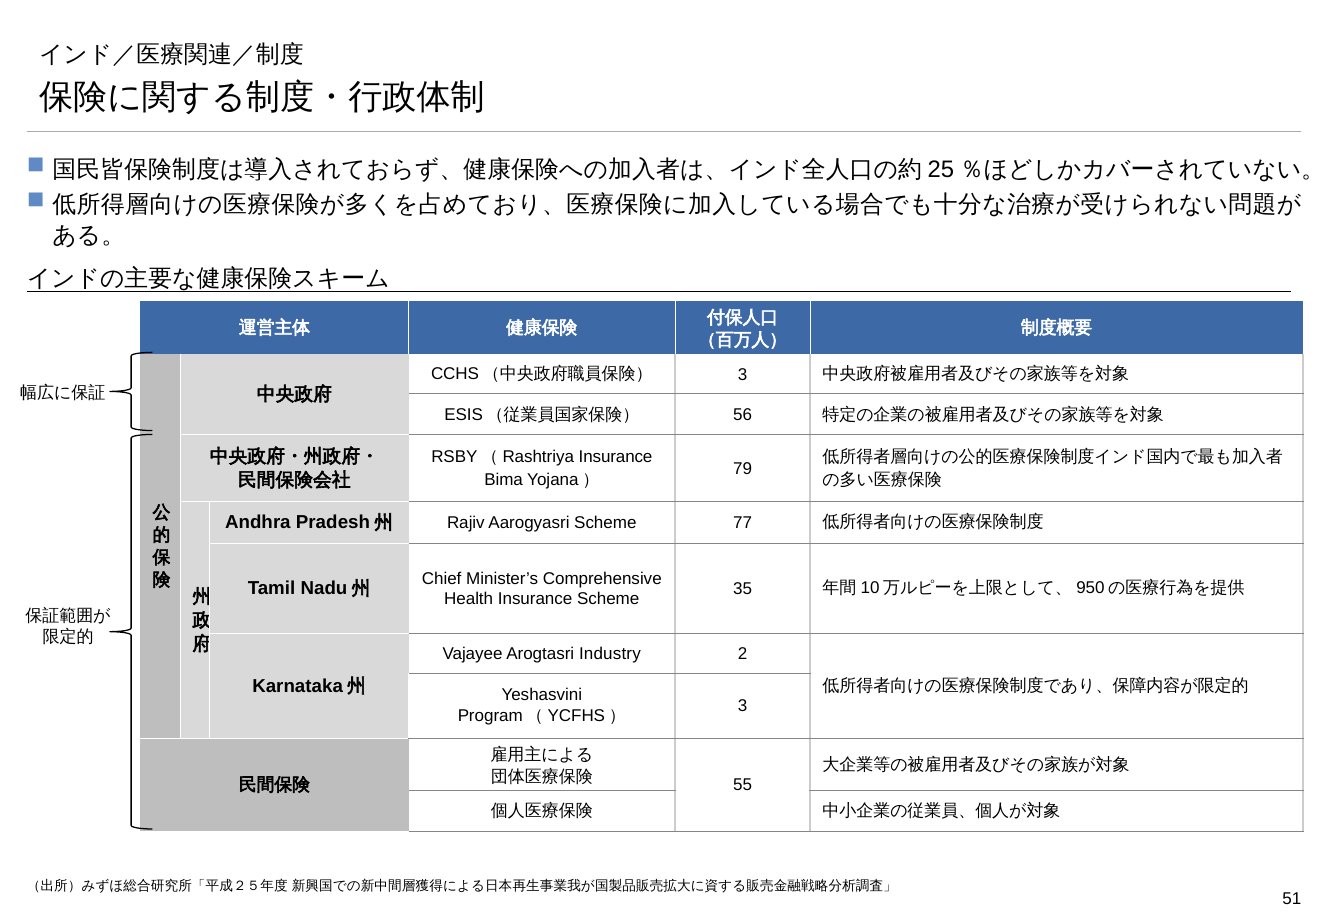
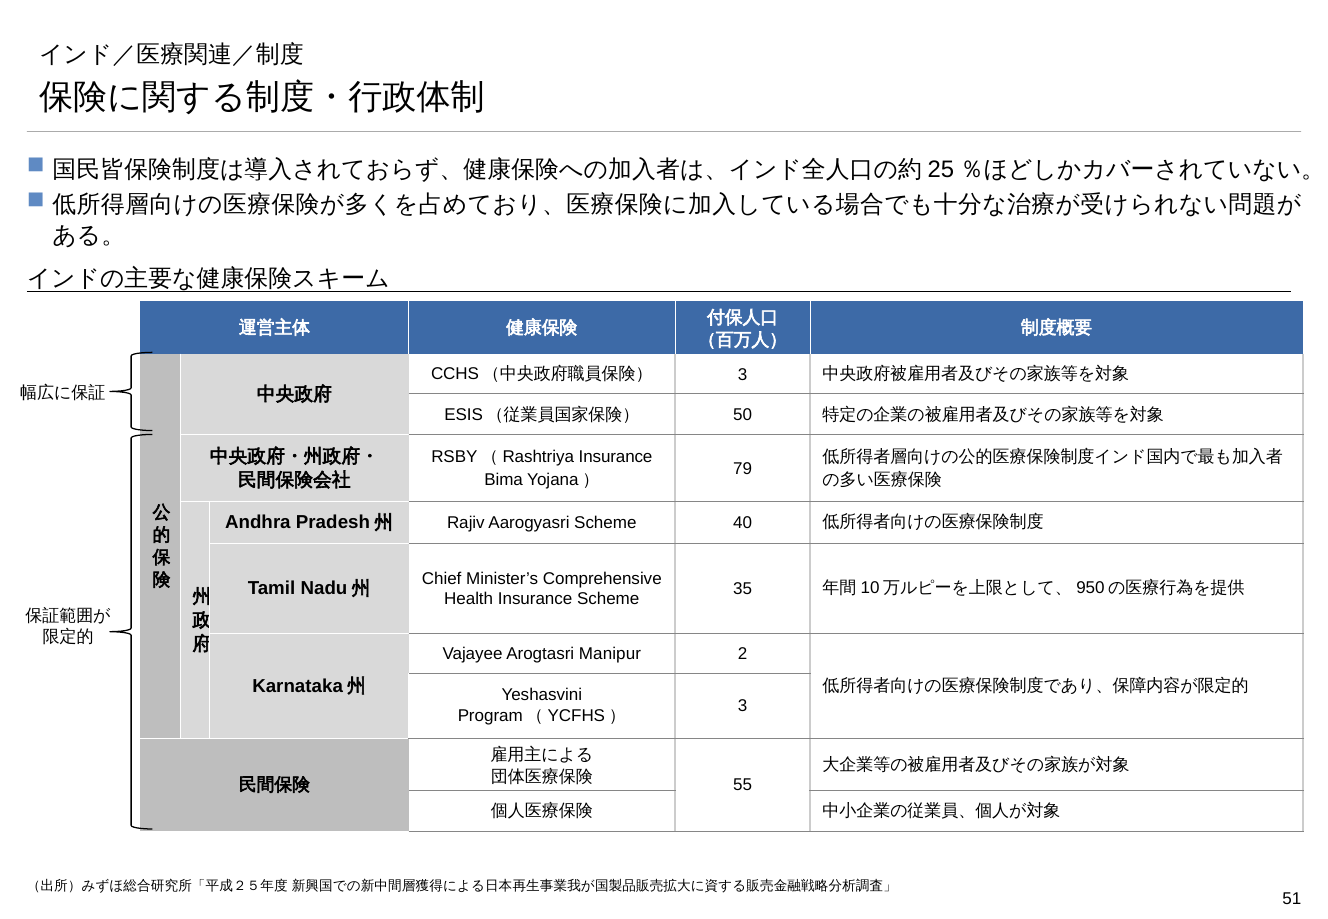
56: 56 -> 50
77: 77 -> 40
Industry: Industry -> Manipur
